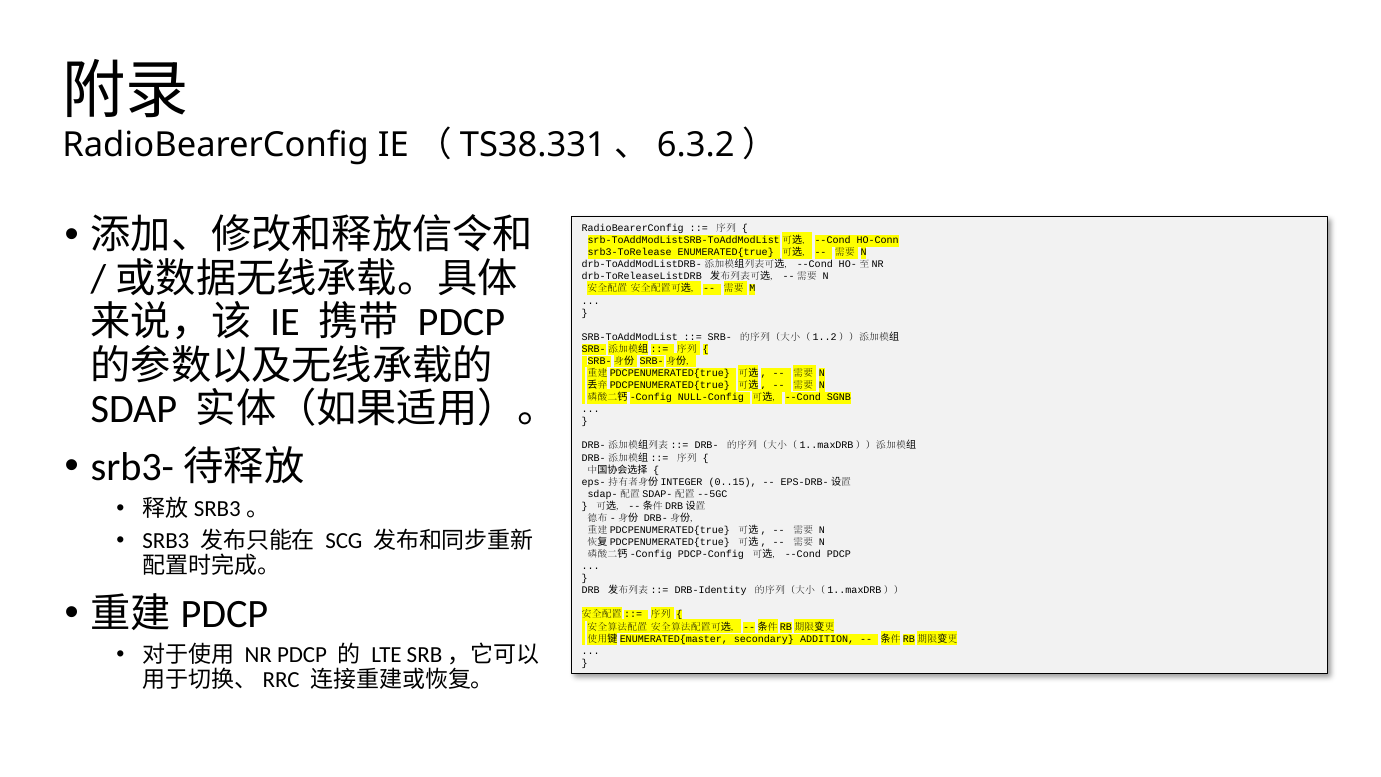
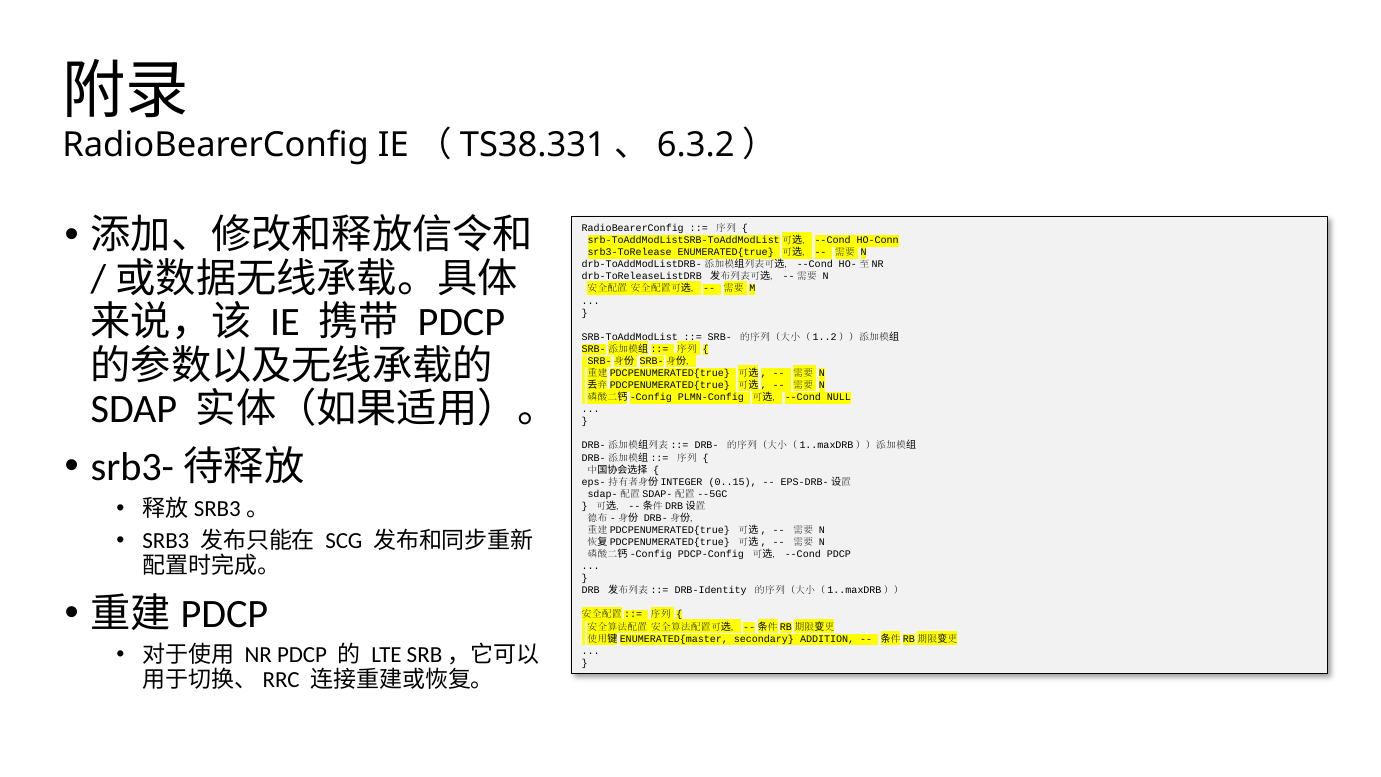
NULL-Config: NULL-Config -> PLMN-Config
SGNB: SGNB -> NULL
